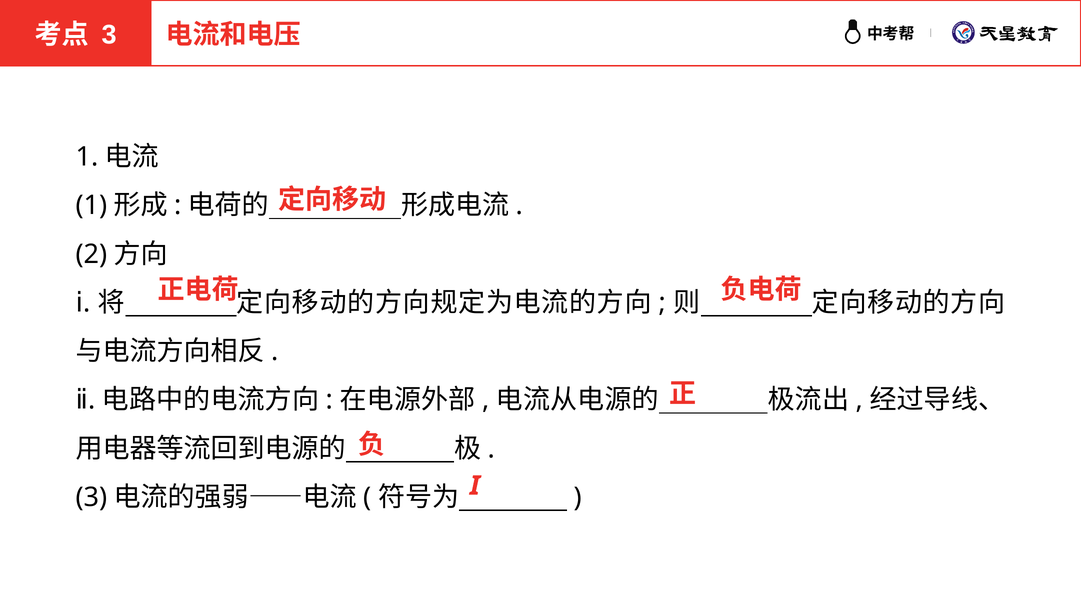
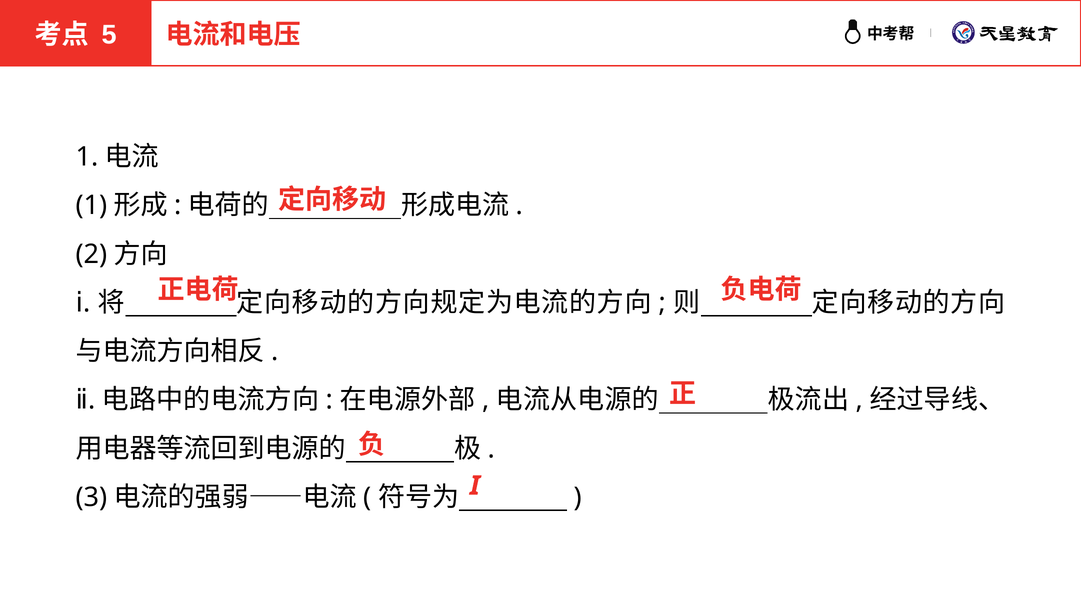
3 at (109, 35): 3 -> 5
